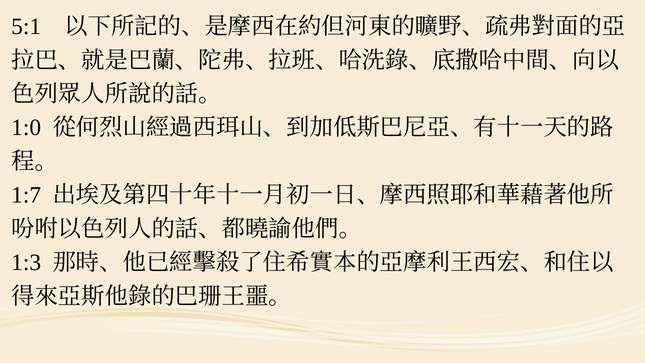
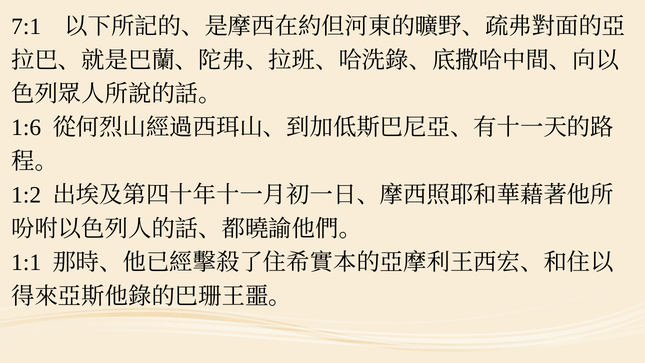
5:1: 5:1 -> 7:1
1:0: 1:0 -> 1:6
1:7: 1:7 -> 1:2
1:3: 1:3 -> 1:1
